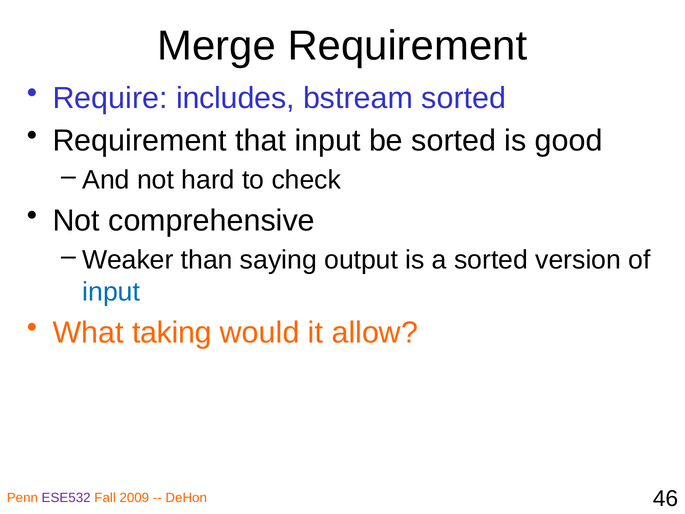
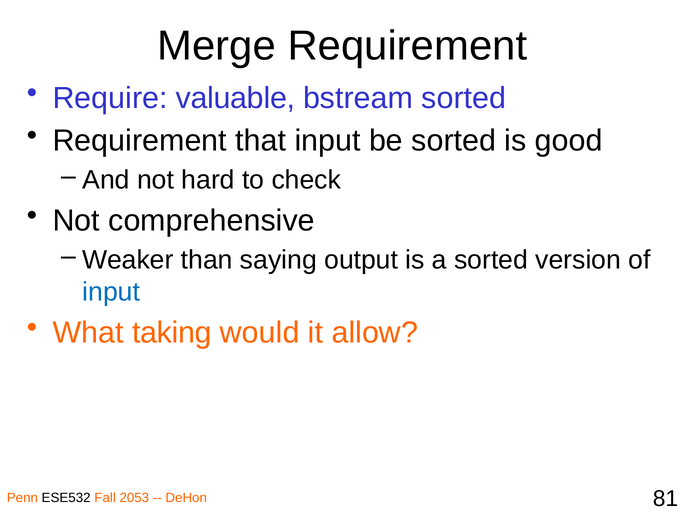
includes: includes -> valuable
ESE532 colour: purple -> black
2009: 2009 -> 2053
46: 46 -> 81
